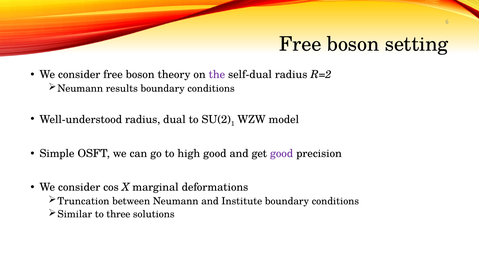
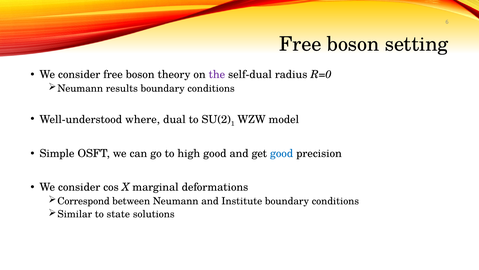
R=2: R=2 -> R=0
Well-understood radius: radius -> where
good at (282, 153) colour: purple -> blue
Truncation: Truncation -> Correspond
three: three -> state
